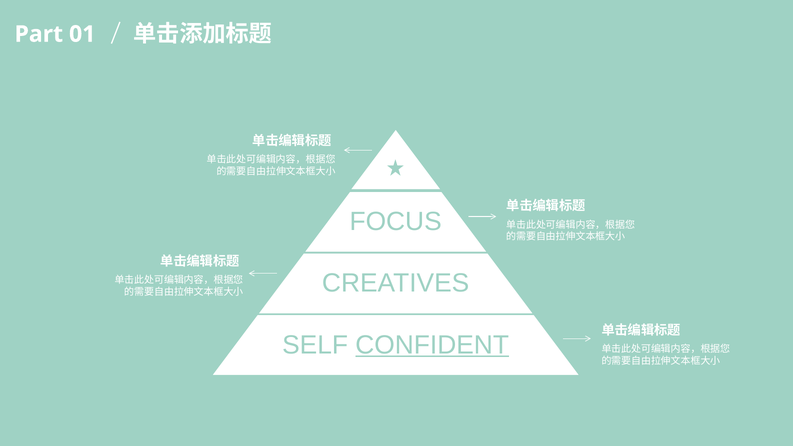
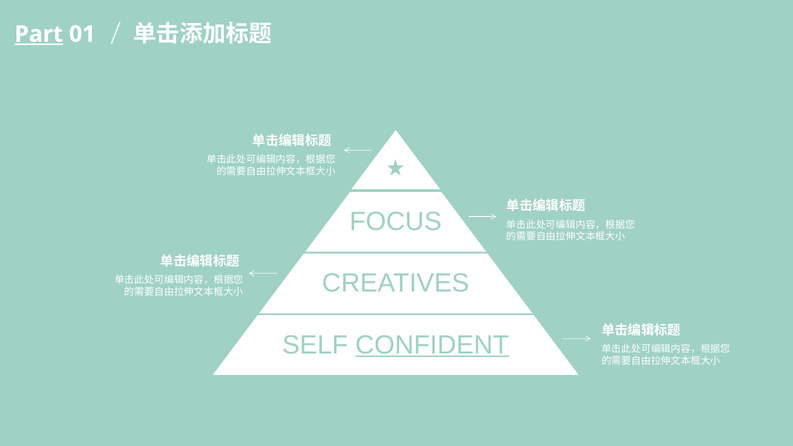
Part underline: none -> present
